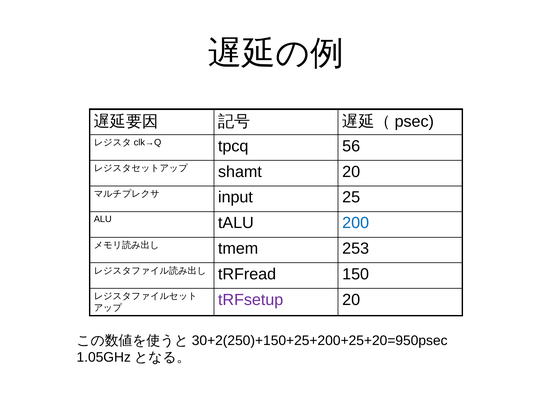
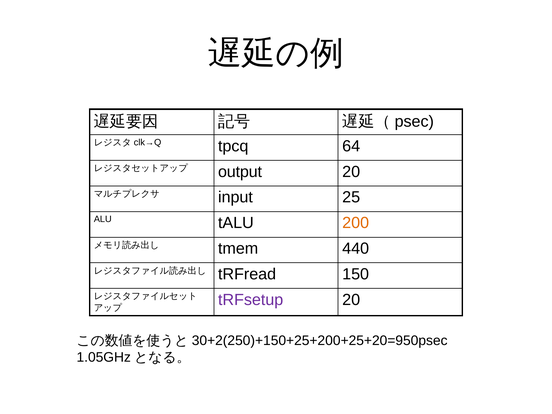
56: 56 -> 64
shamt: shamt -> output
200 colour: blue -> orange
253: 253 -> 440
